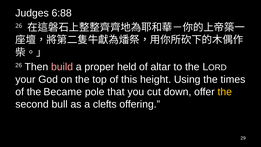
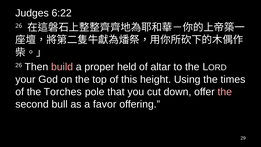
6:88: 6:88 -> 6:22
Became: Became -> Torches
the at (225, 92) colour: yellow -> pink
clefts: clefts -> favor
